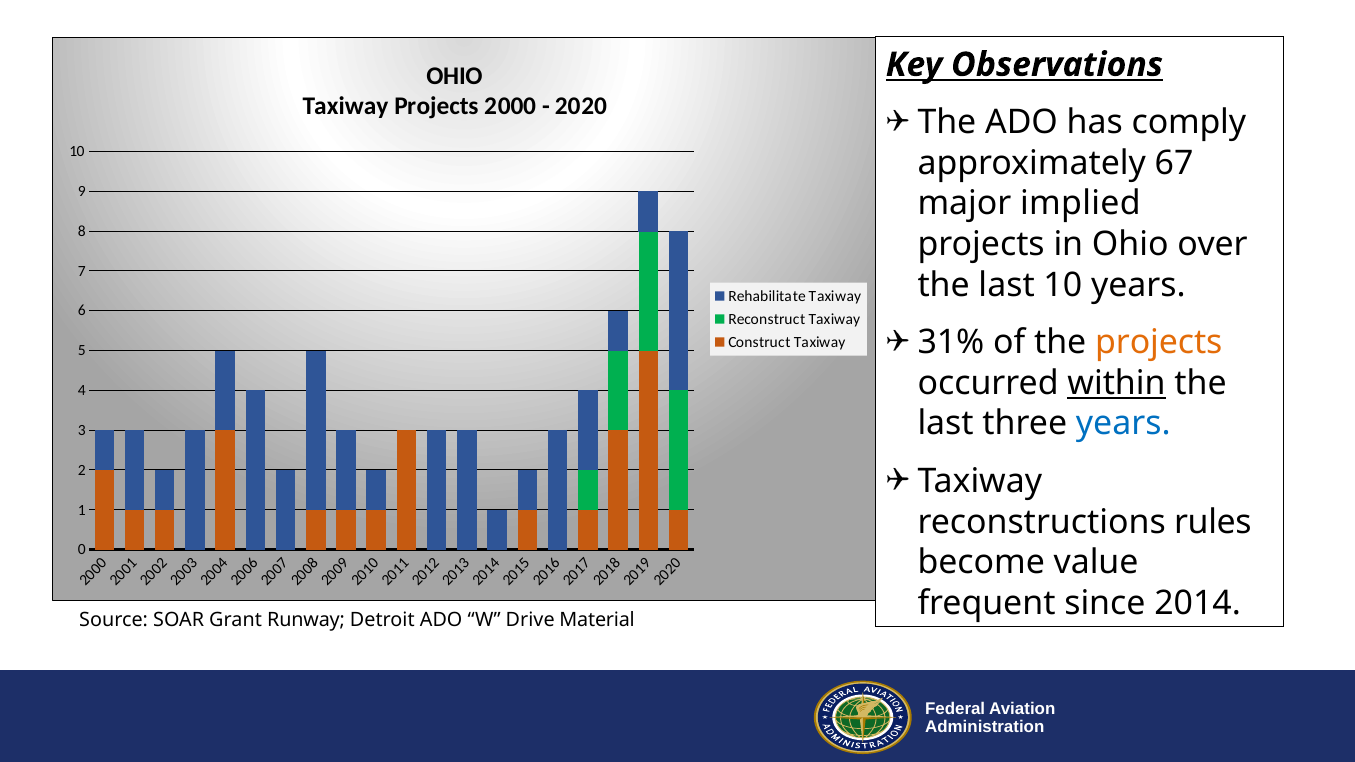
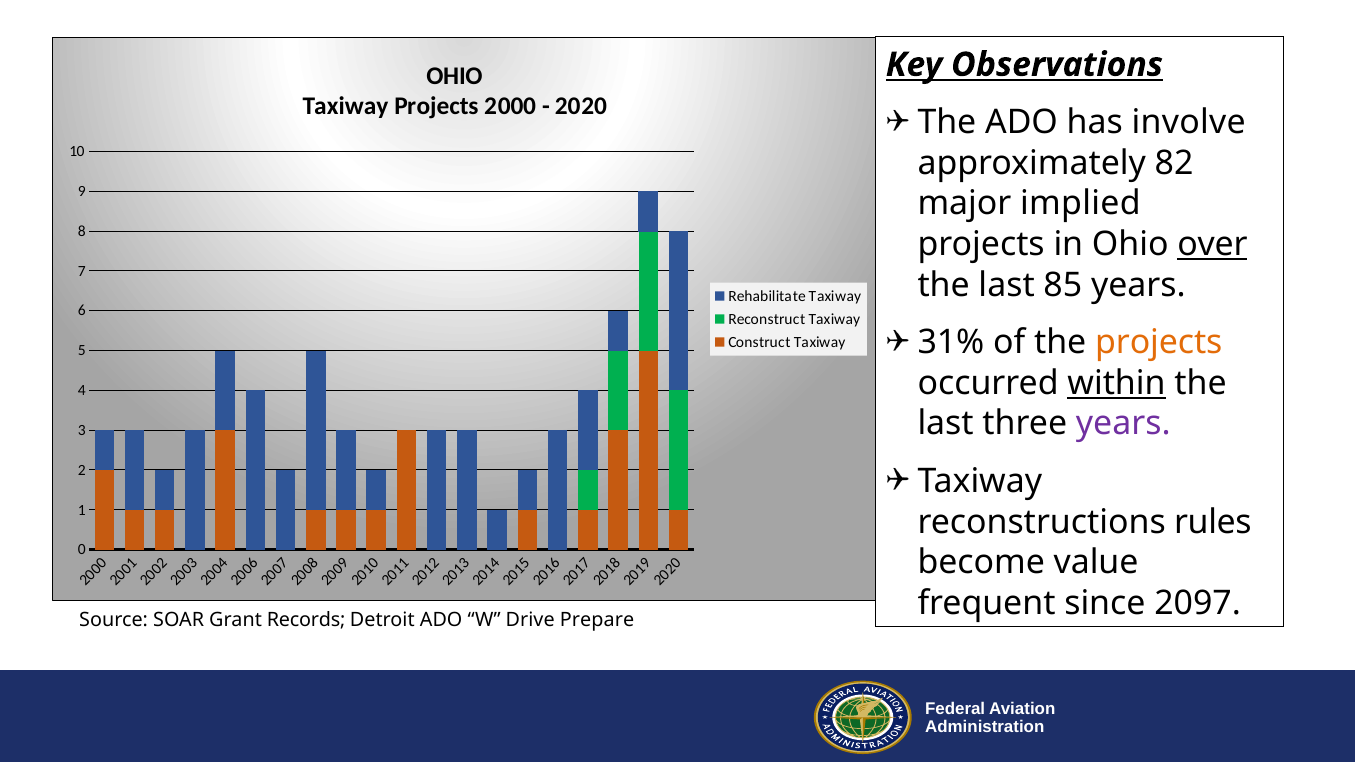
comply: comply -> involve
67: 67 -> 82
over underline: none -> present
last 10: 10 -> 85
years at (1123, 424) colour: blue -> purple
2014: 2014 -> 2097
Runway: Runway -> Records
Material: Material -> Prepare
